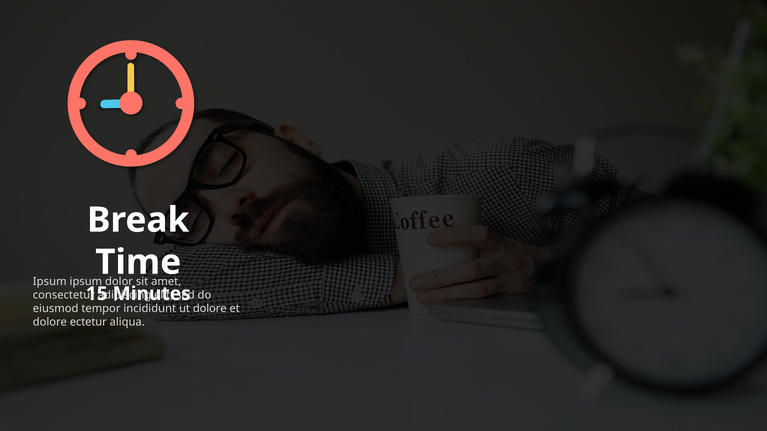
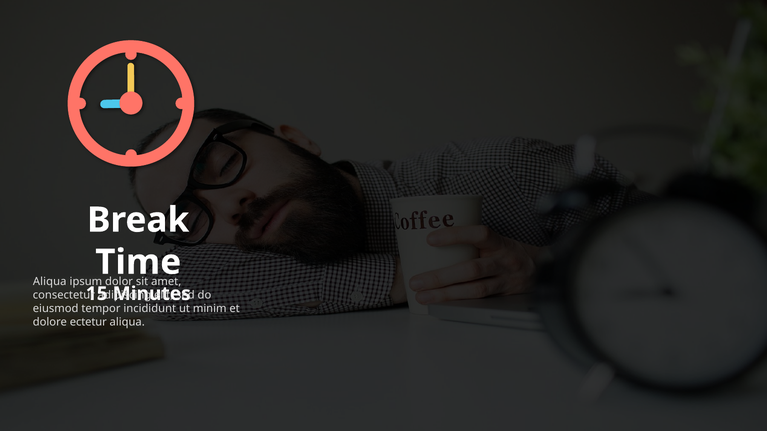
Ipsum at (50, 282): Ipsum -> Aliqua
dolore at (210, 309): dolore -> minim
